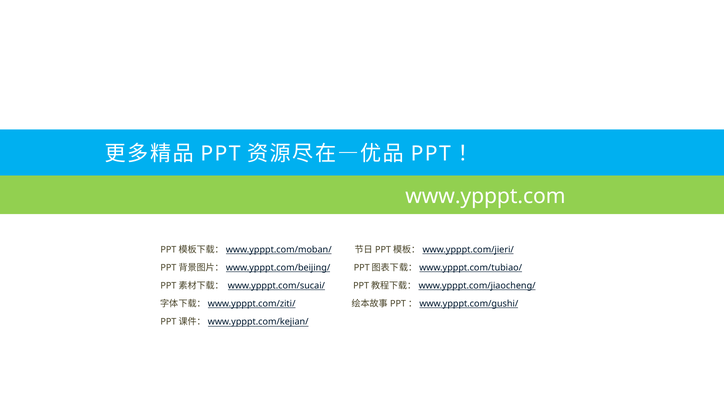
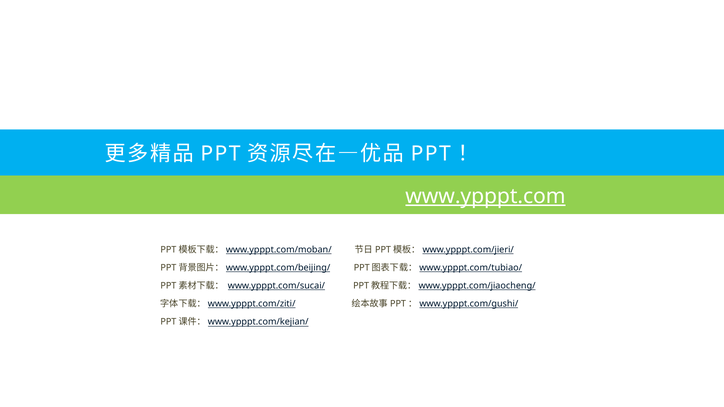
www.ypppt.com underline: none -> present
